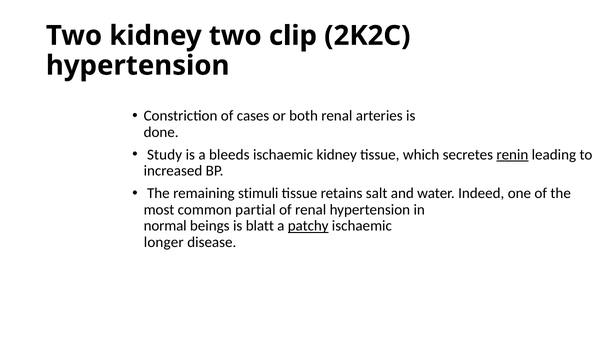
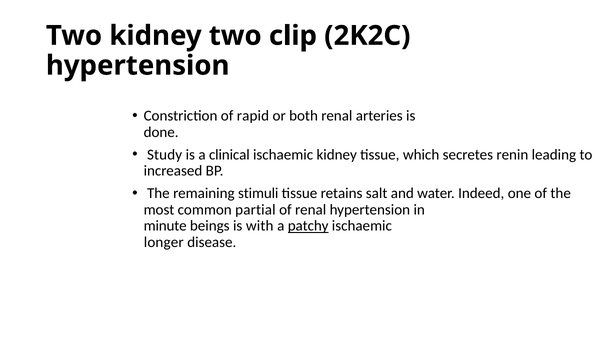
cases: cases -> rapid
bleeds: bleeds -> clinical
renin underline: present -> none
normal: normal -> minute
blatt: blatt -> with
